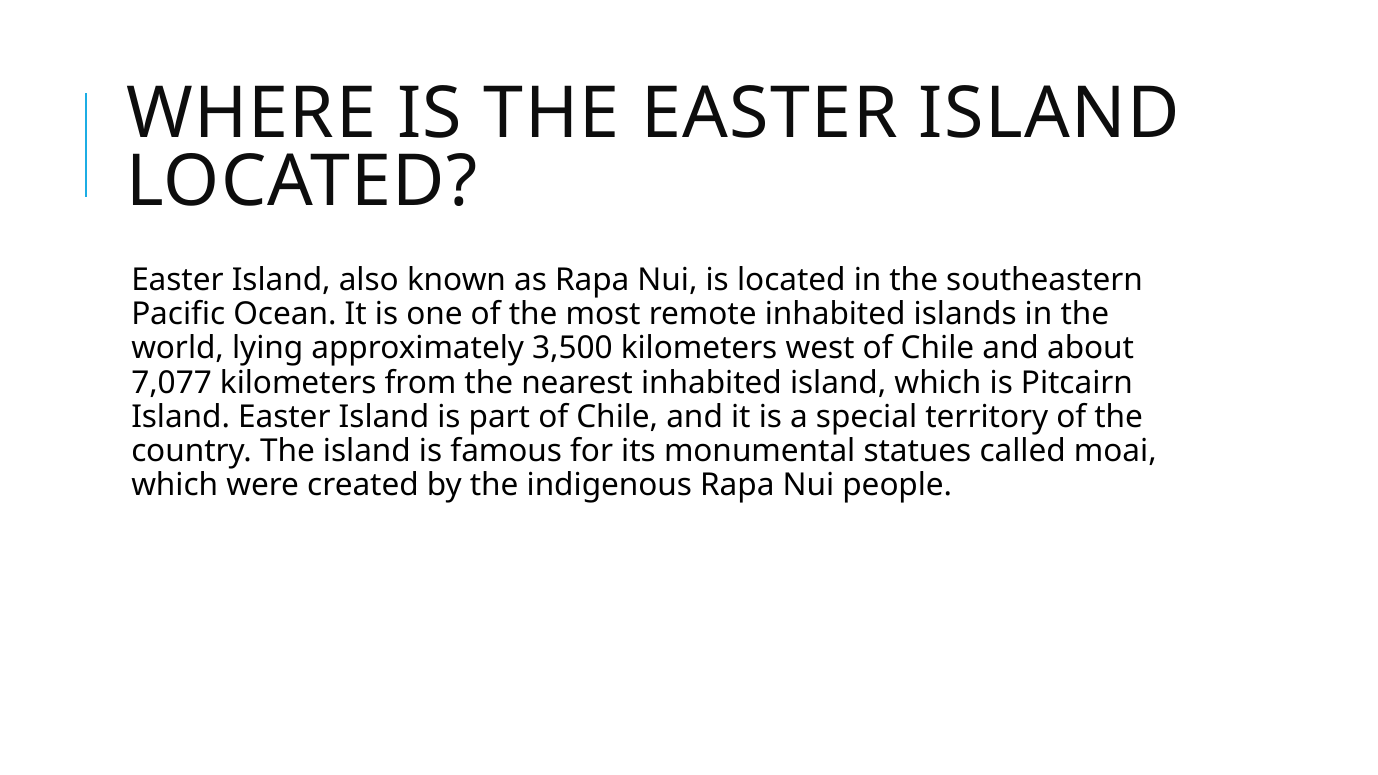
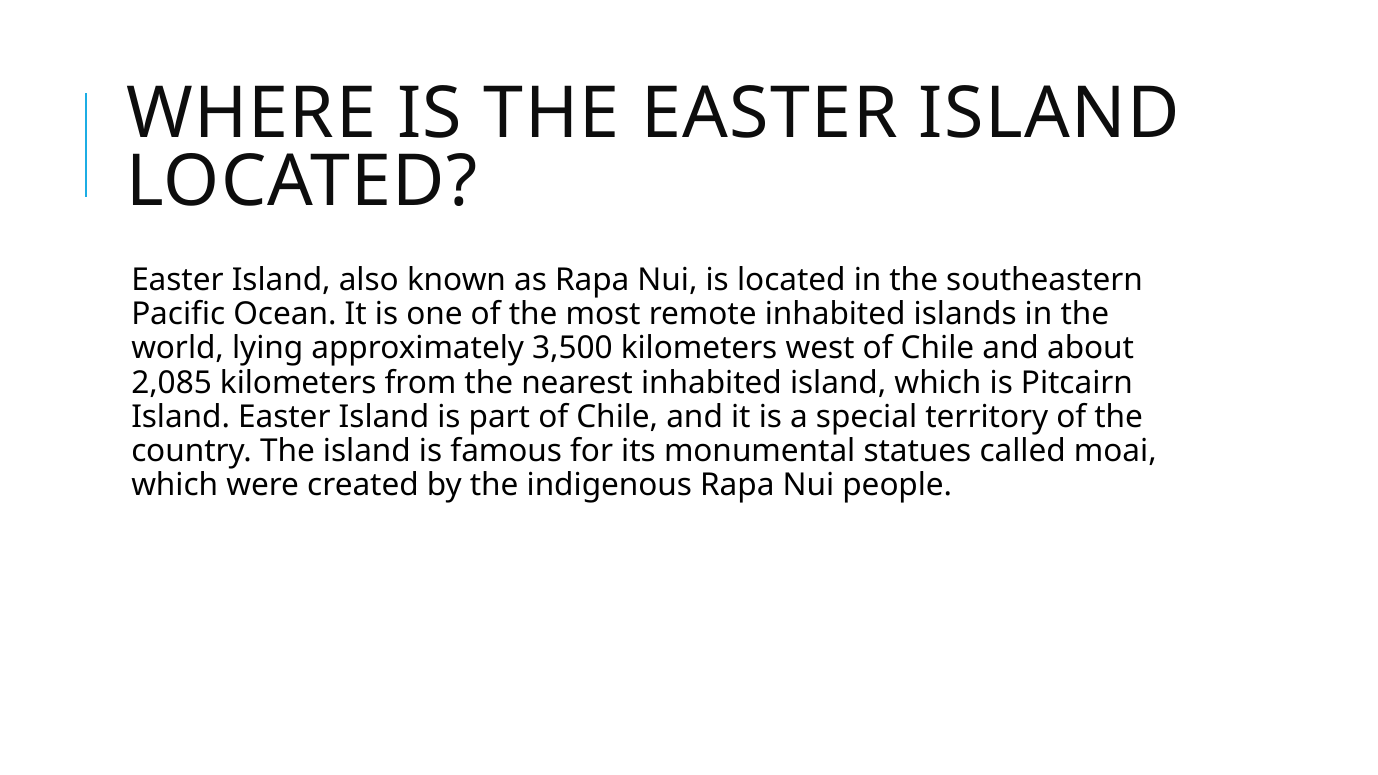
7,077: 7,077 -> 2,085
